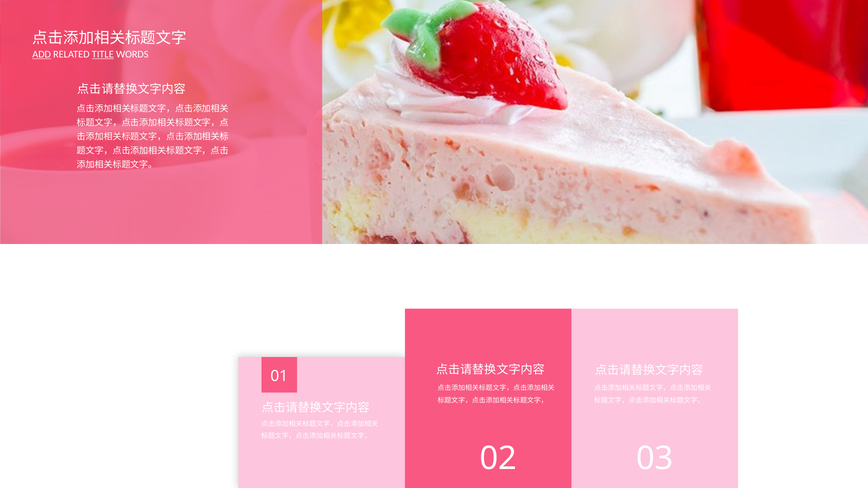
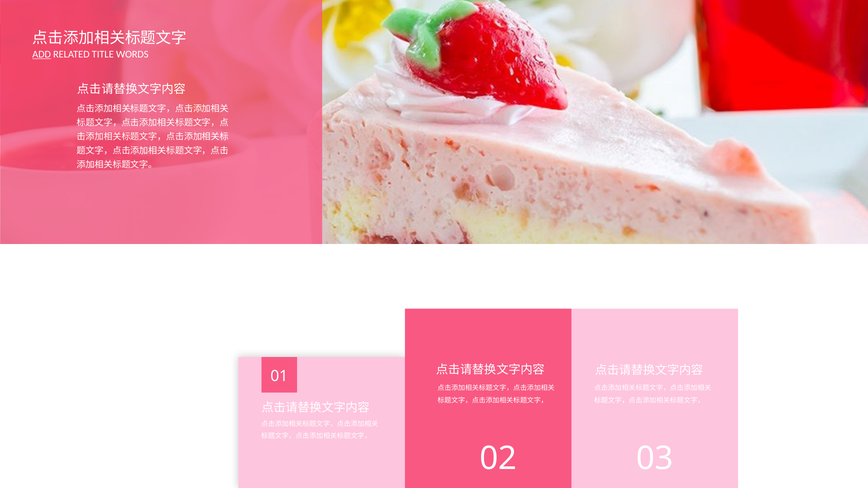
TITLE underline: present -> none
